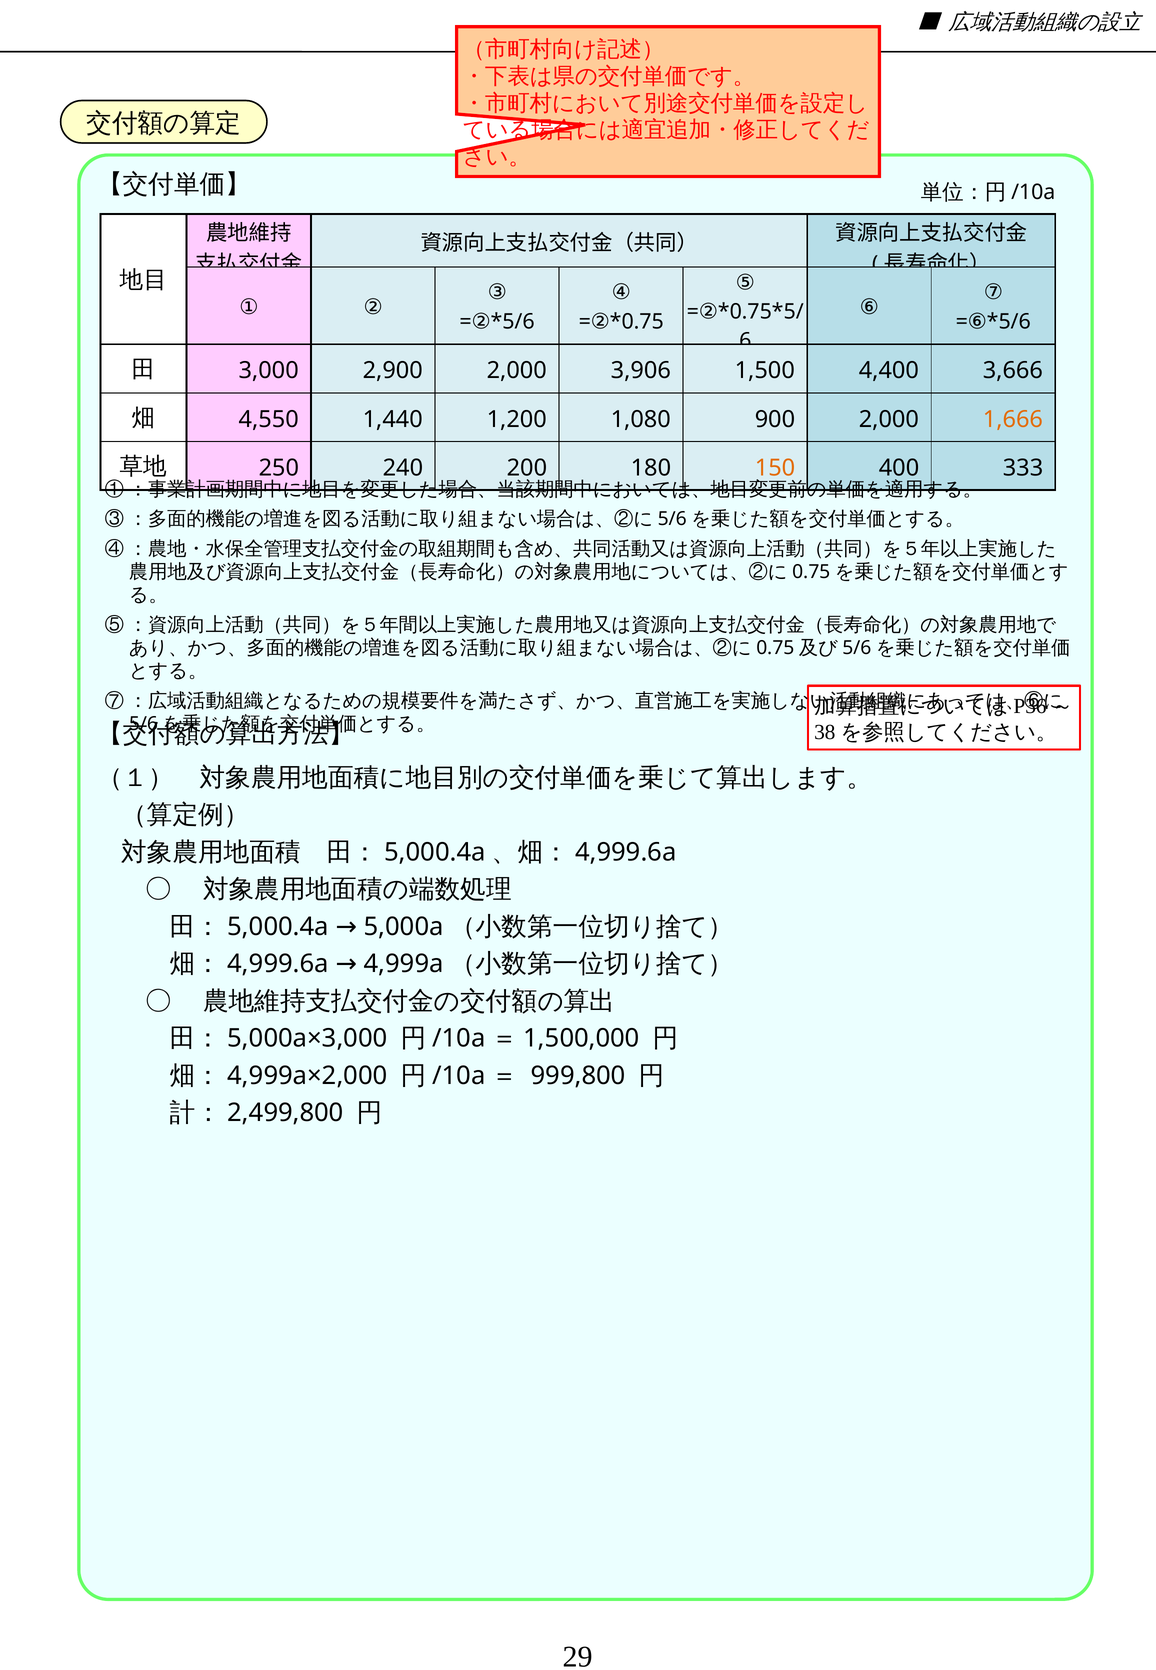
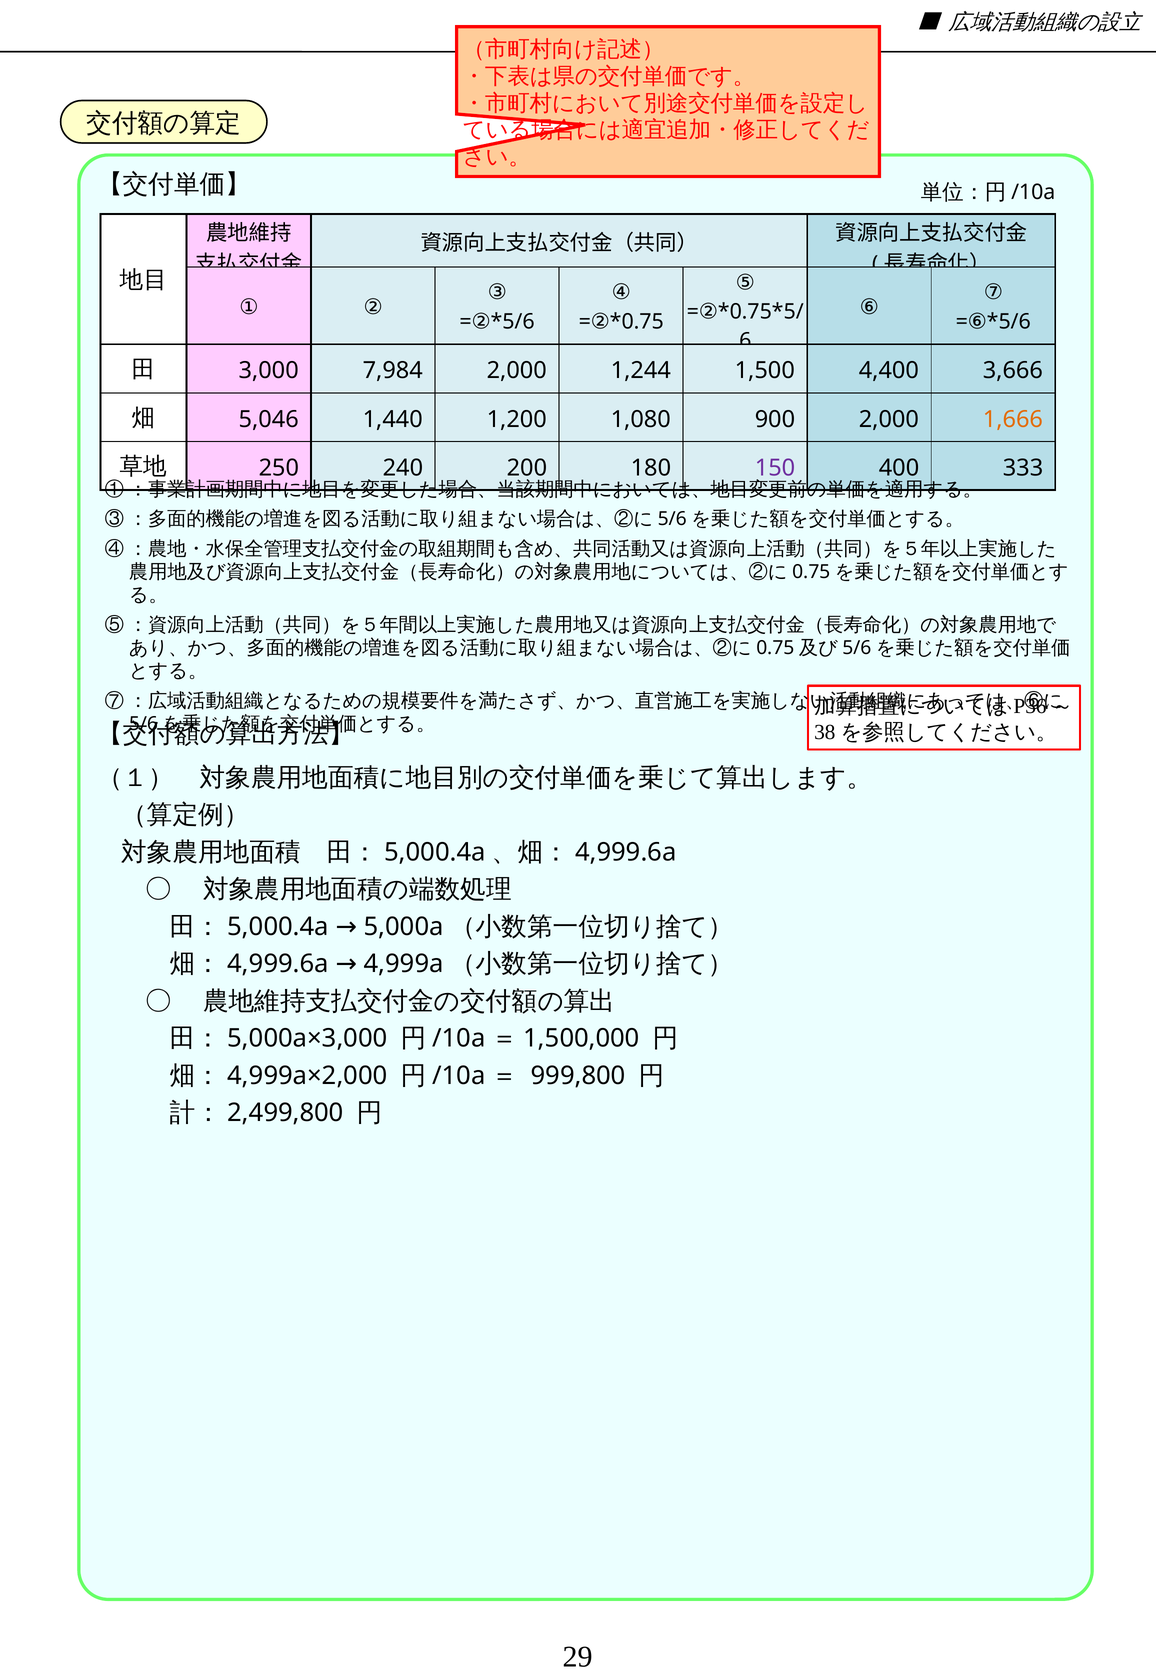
2,900: 2,900 -> 7,984
3,906: 3,906 -> 1,244
4,550: 4,550 -> 5,046
150 colour: orange -> purple
